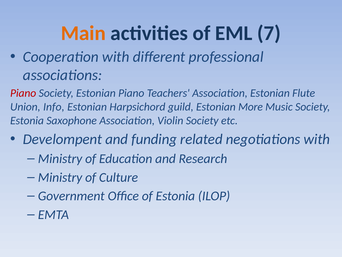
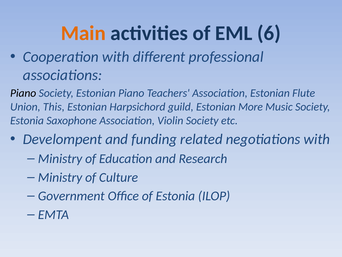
7: 7 -> 6
Piano at (23, 93) colour: red -> black
Info: Info -> This
